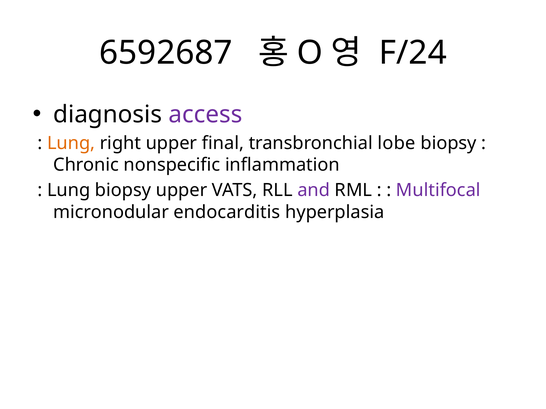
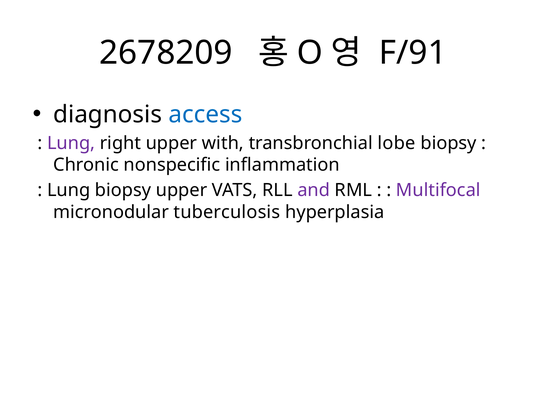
6592687: 6592687 -> 2678209
F/24: F/24 -> F/91
access colour: purple -> blue
Lung at (71, 143) colour: orange -> purple
final: final -> with
endocarditis: endocarditis -> tuberculosis
